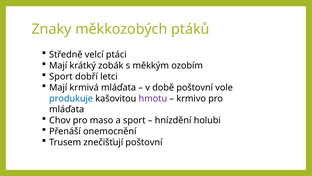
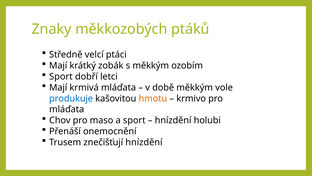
době poštovní: poštovní -> měkkým
hmotu colour: purple -> orange
znečišťují poštovní: poštovní -> hnízdění
